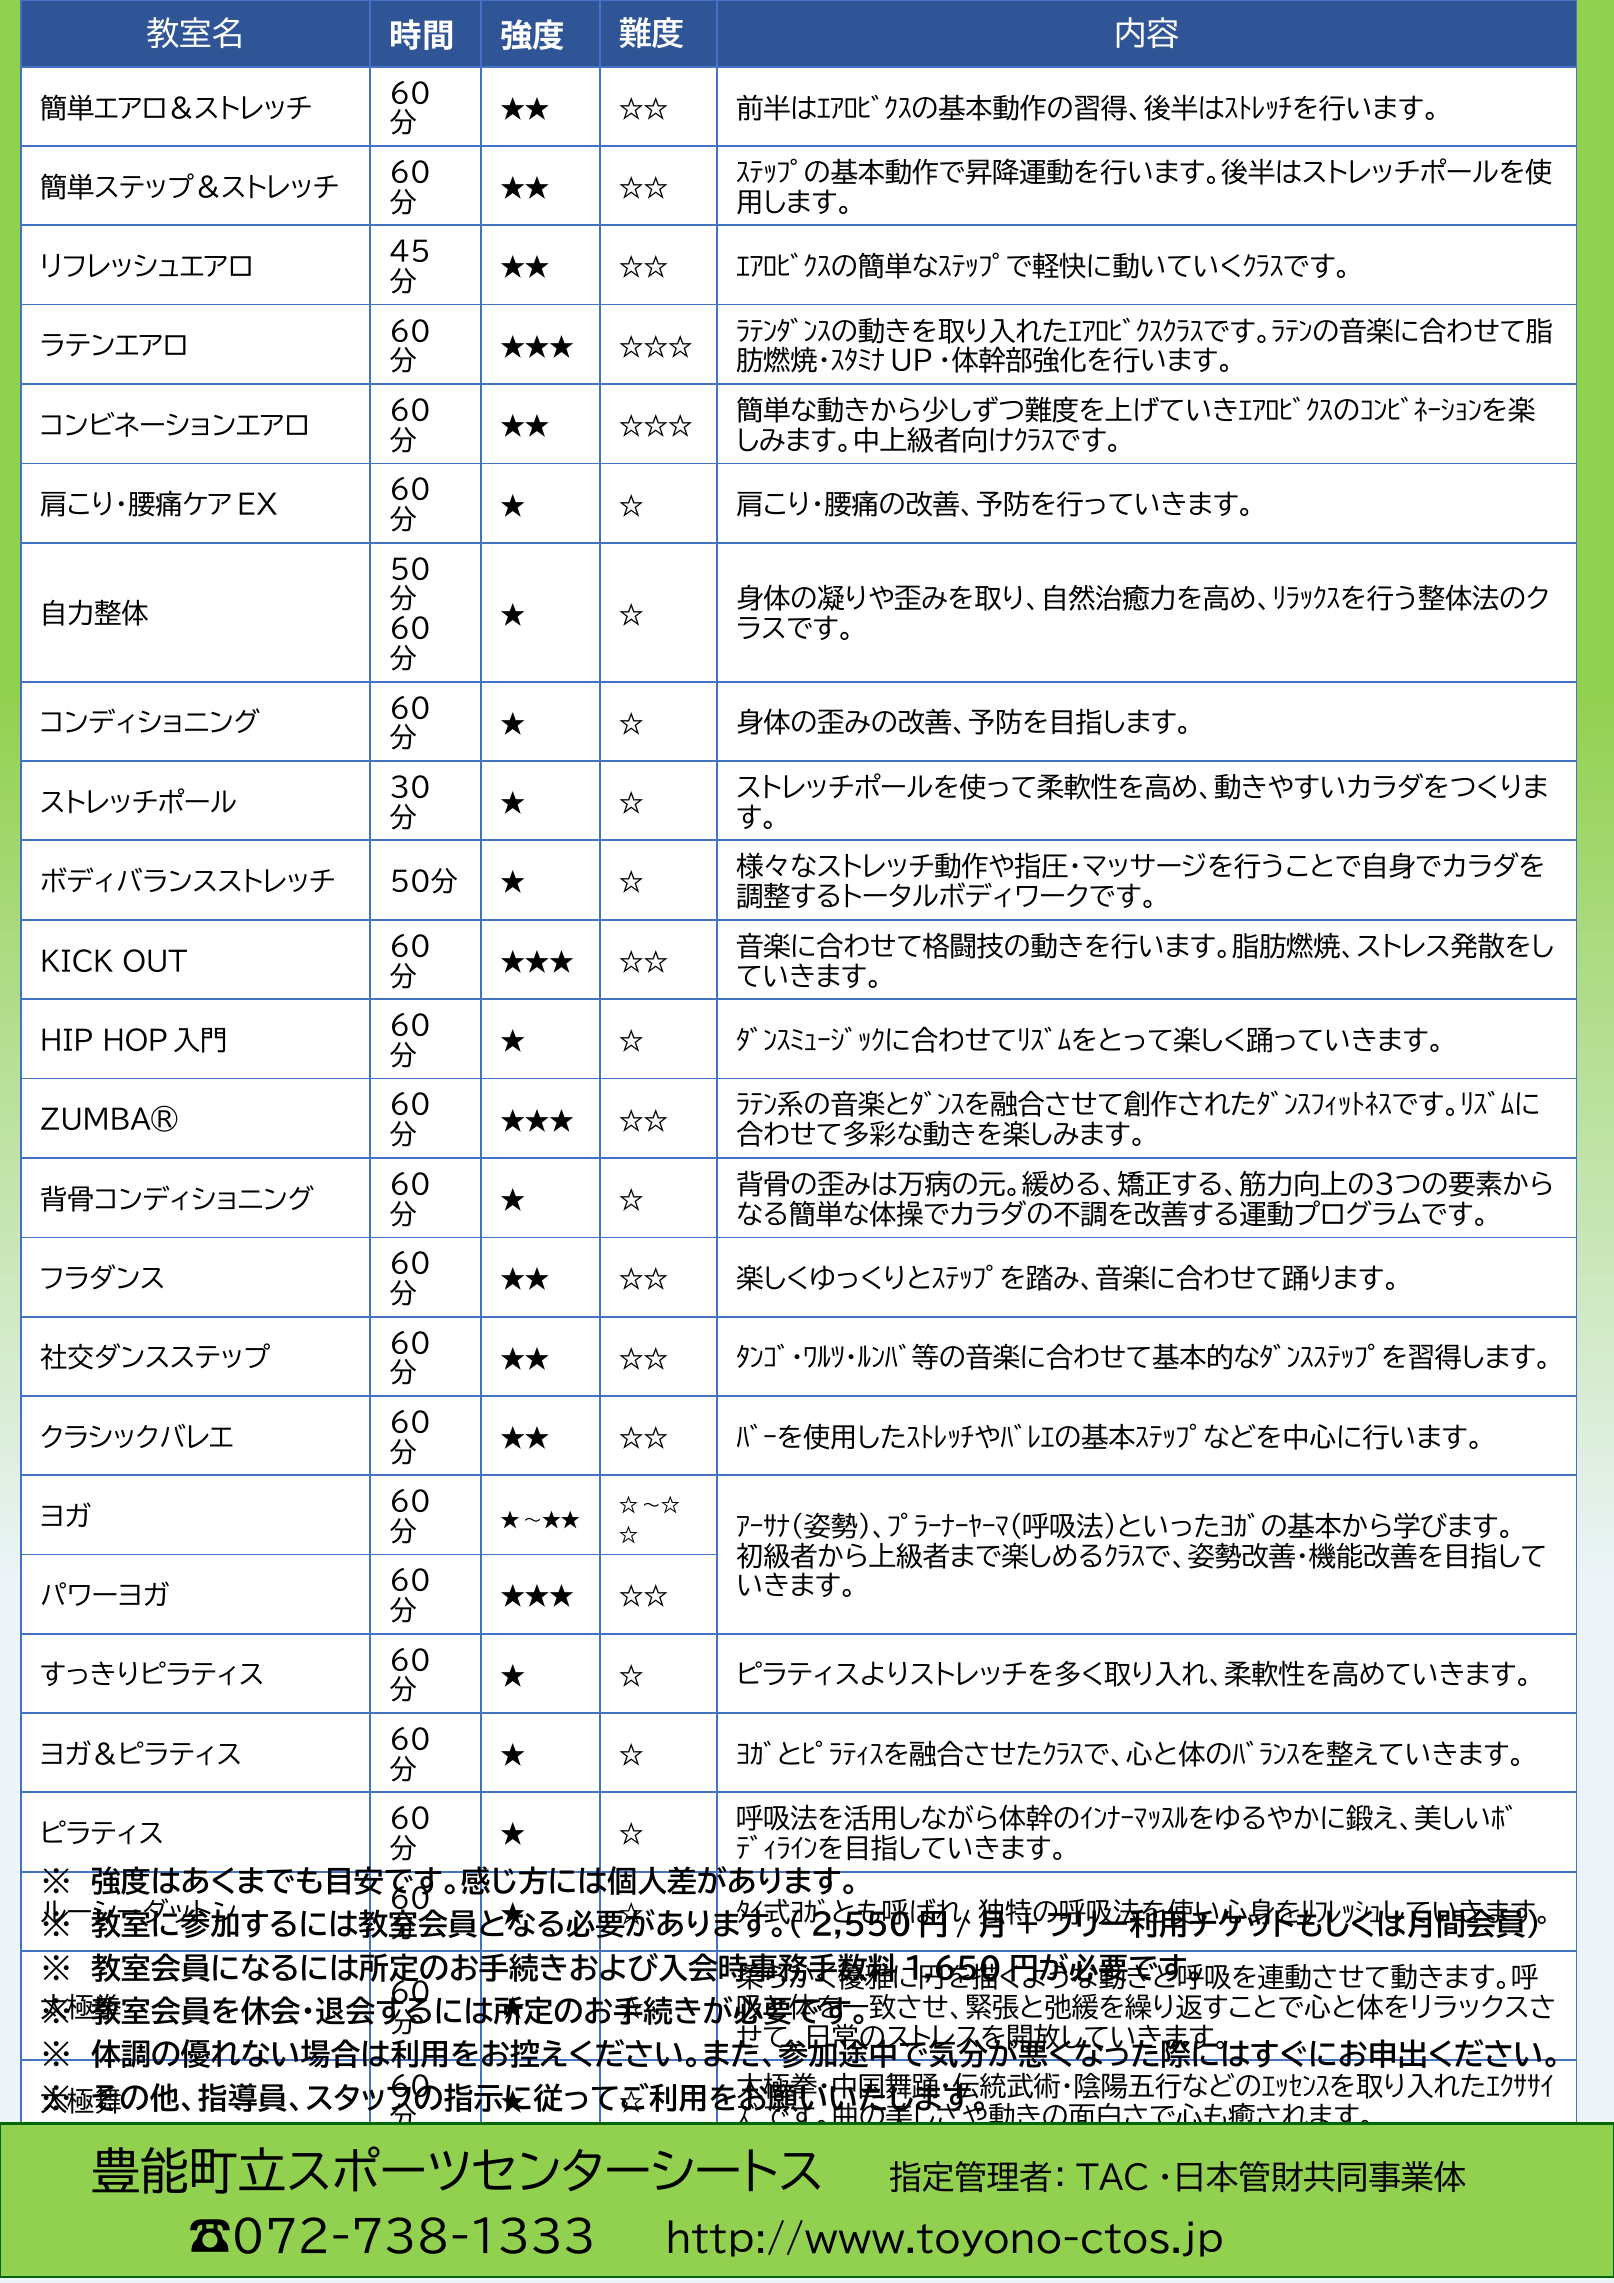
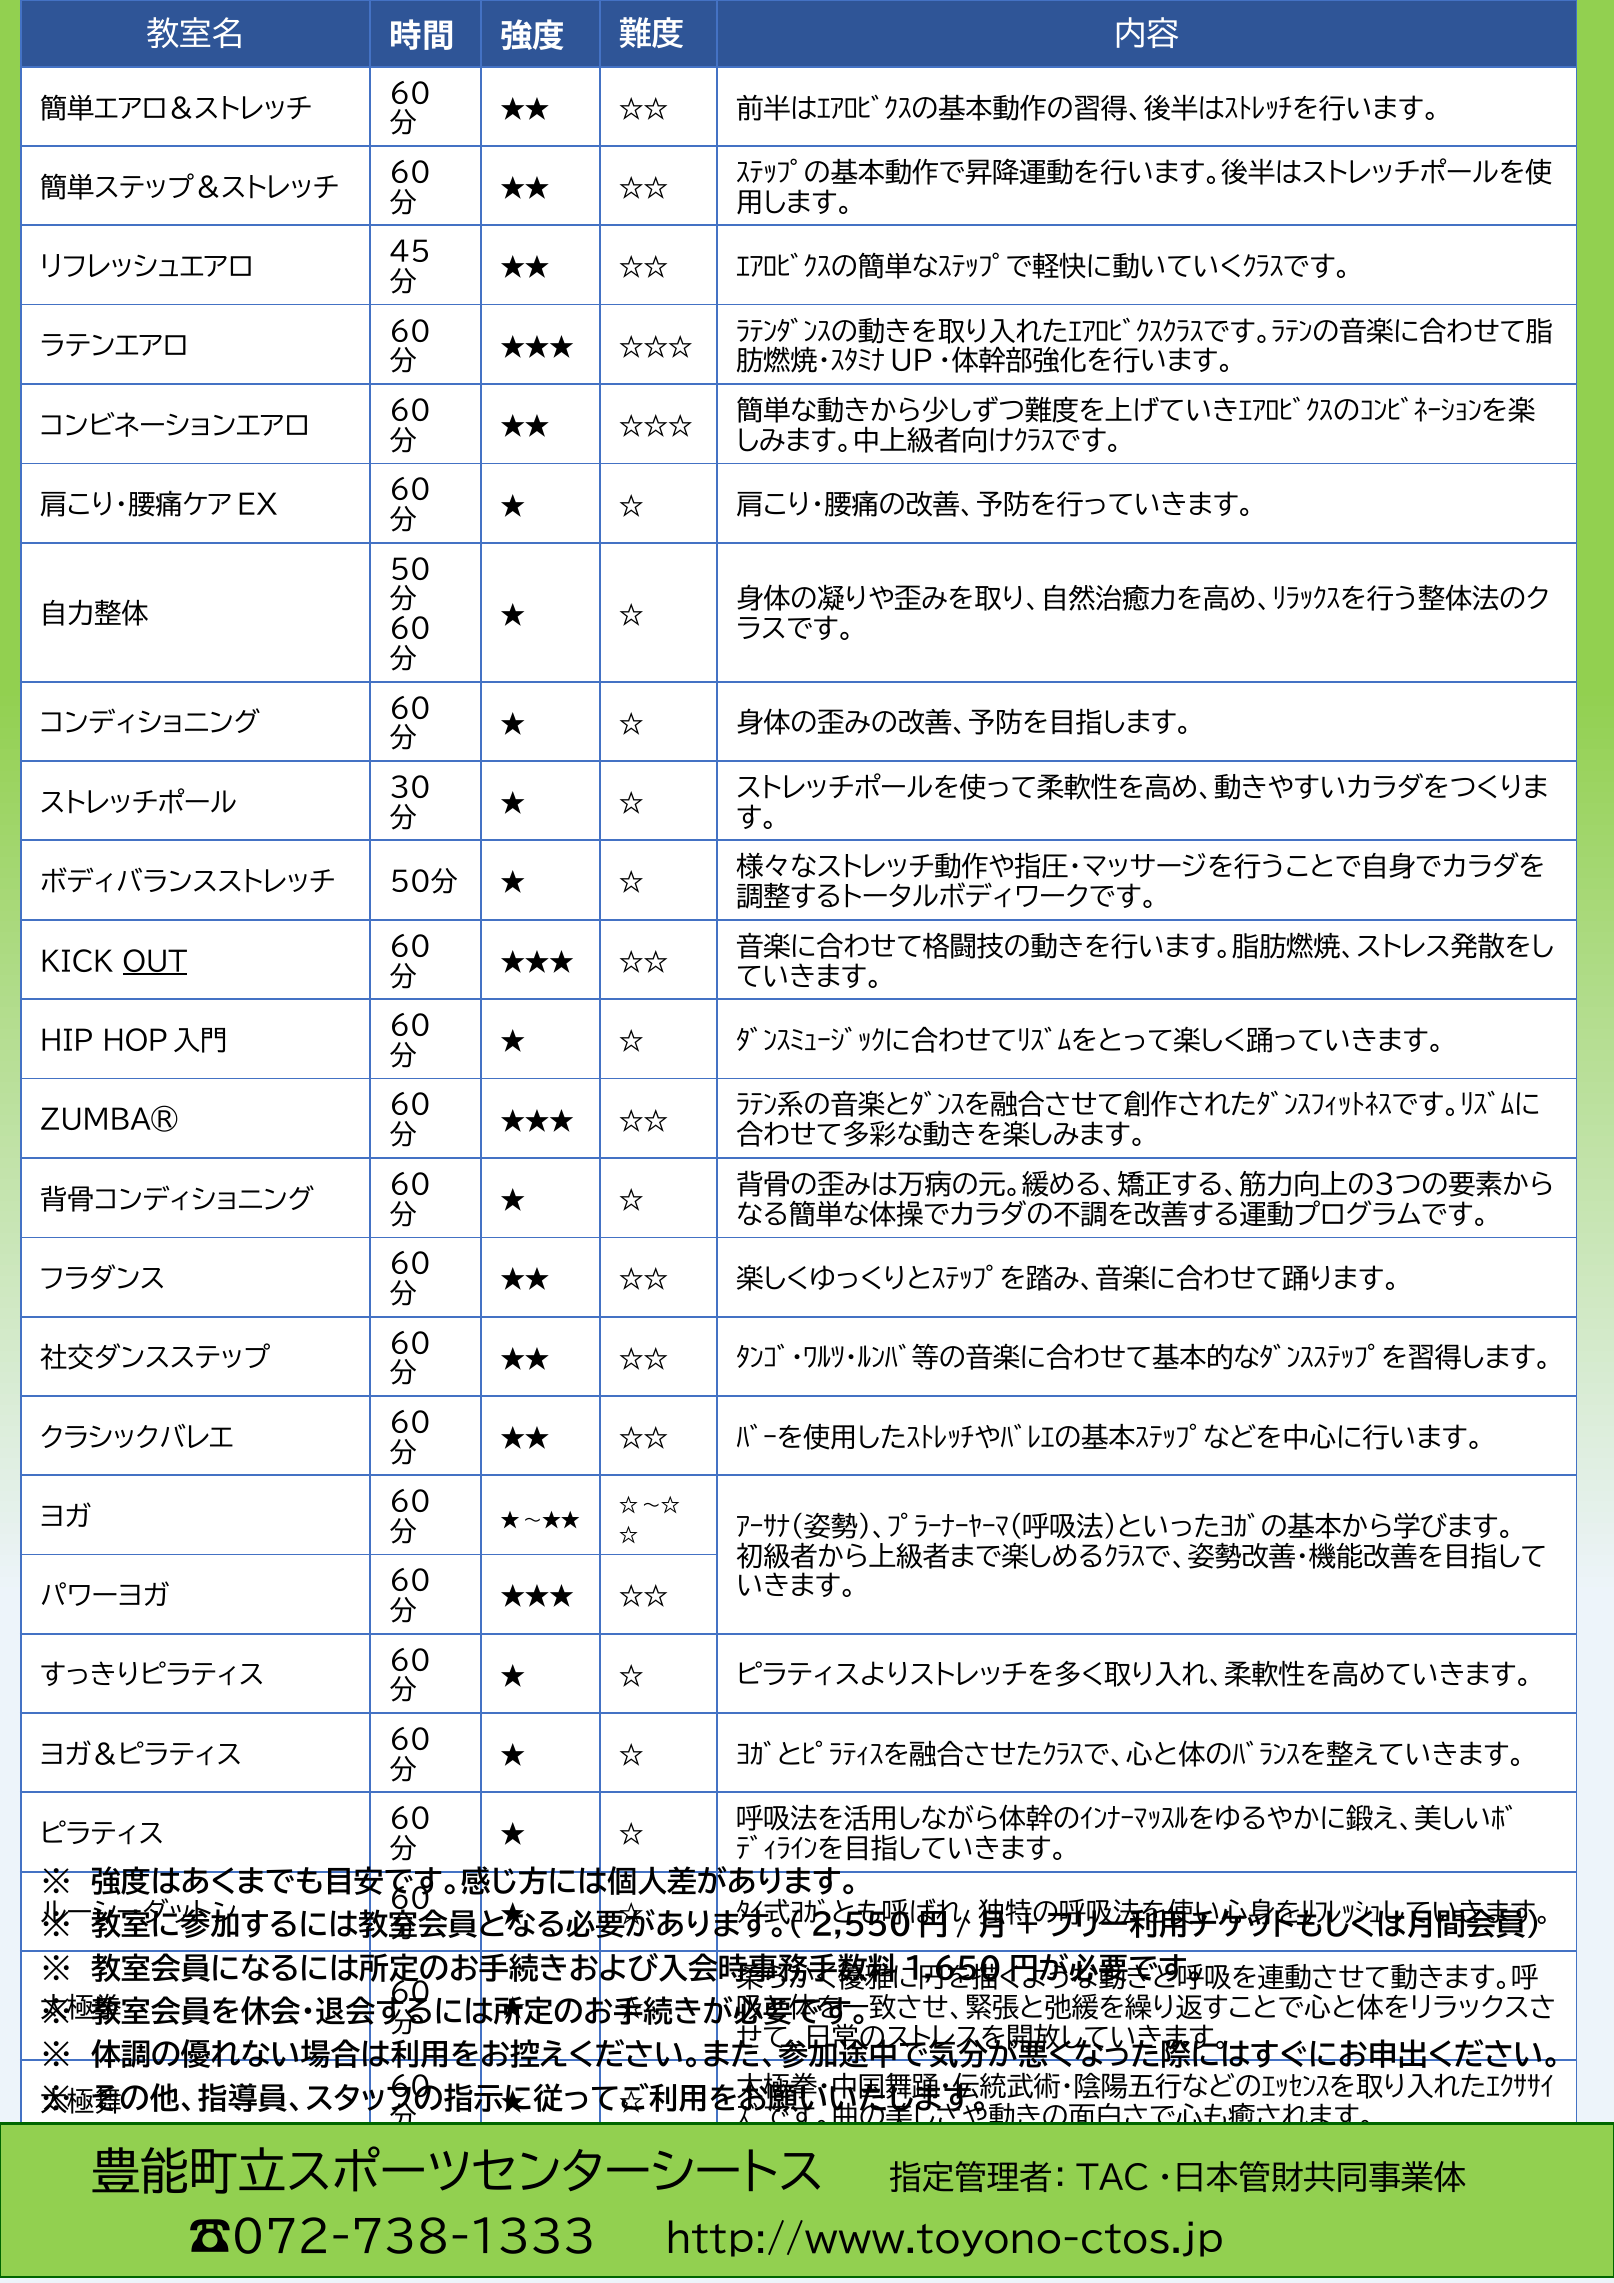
OUT underline: none -> present
